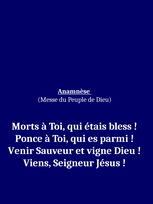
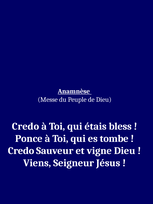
Morts at (26, 126): Morts -> Credo
parmi: parmi -> tombe
Venir at (21, 151): Venir -> Credo
